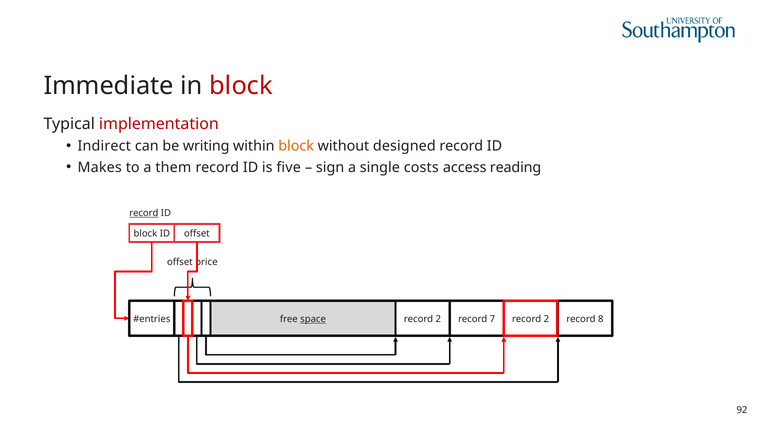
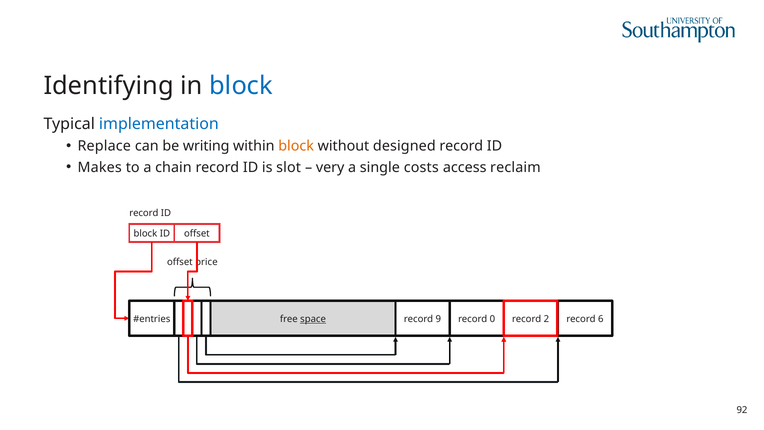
Immediate: Immediate -> Identifying
block at (241, 86) colour: red -> blue
implementation colour: red -> blue
Indirect: Indirect -> Replace
them: them -> chain
five: five -> slot
sign: sign -> very
reading: reading -> reclaim
record at (144, 213) underline: present -> none
2 at (438, 319): 2 -> 9
7: 7 -> 0
8: 8 -> 6
